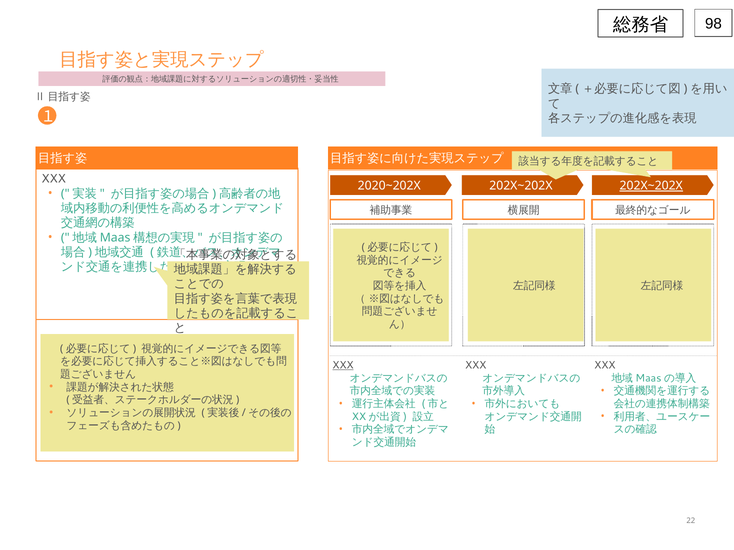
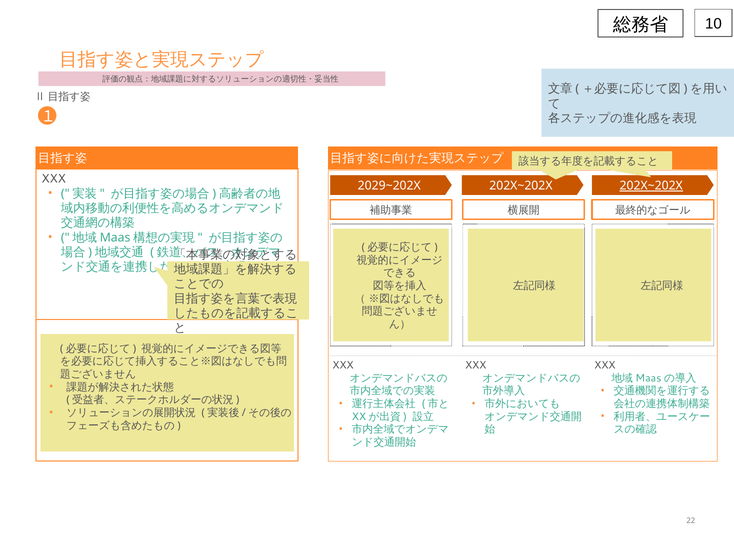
98: 98 -> 10
2020~202X: 2020~202X -> 2029~202X
XXX at (343, 366) underline: present -> none
